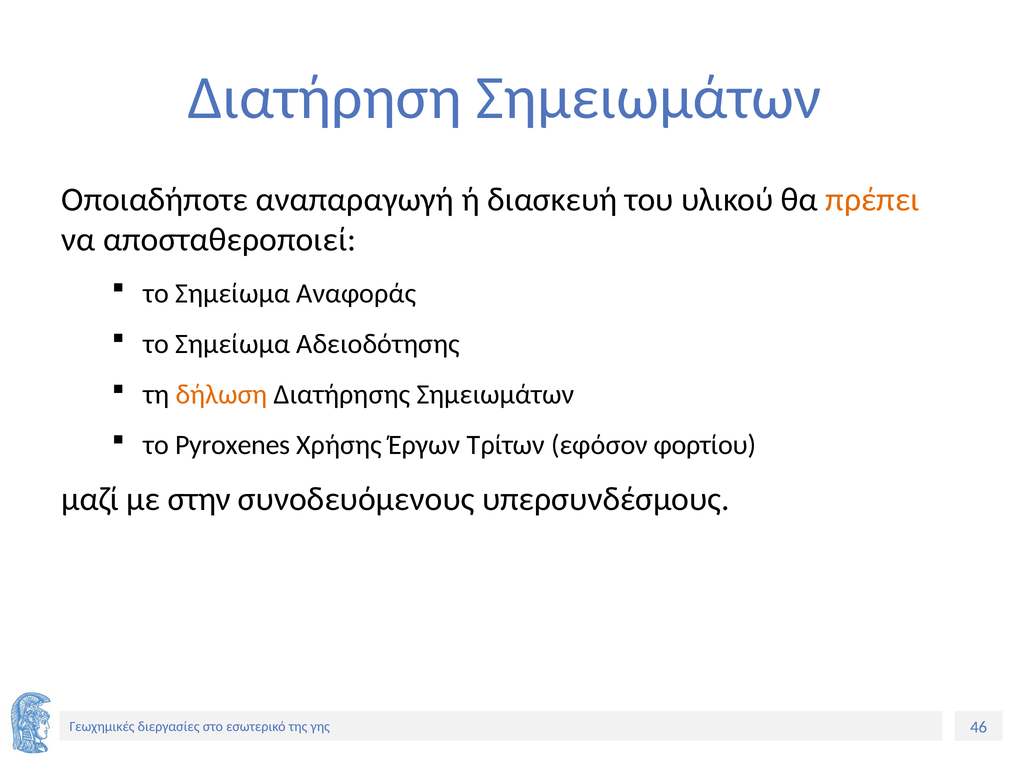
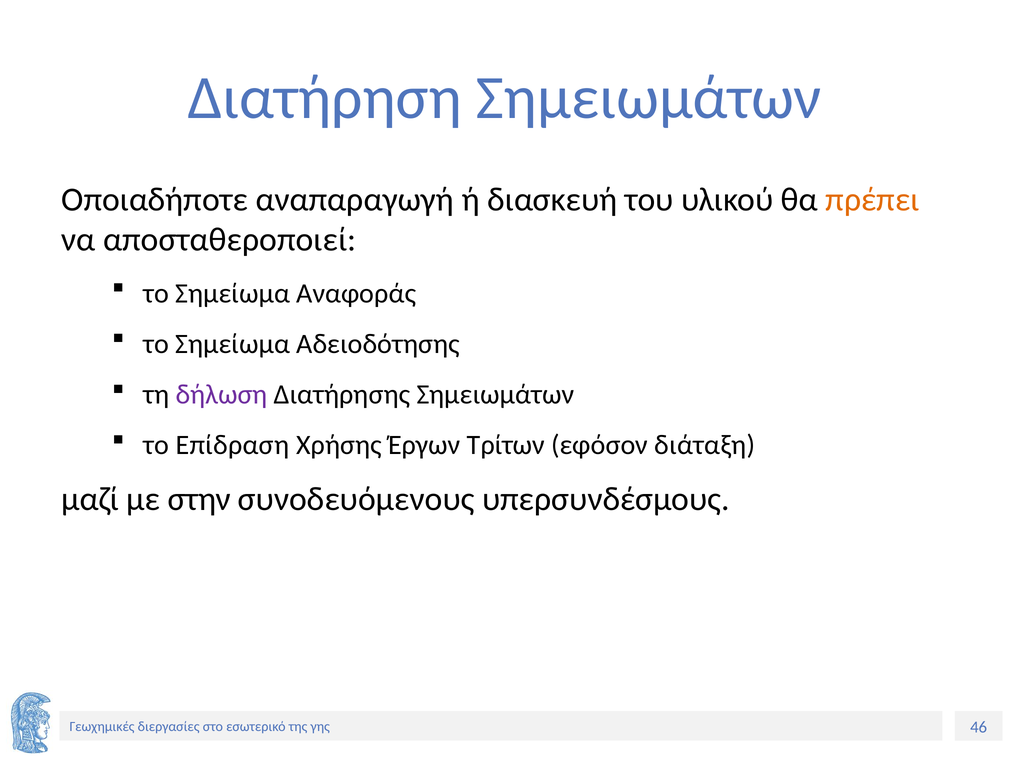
δήλωση colour: orange -> purple
Pyroxenes: Pyroxenes -> Επίδραση
φορτίου: φορτίου -> διάταξη
